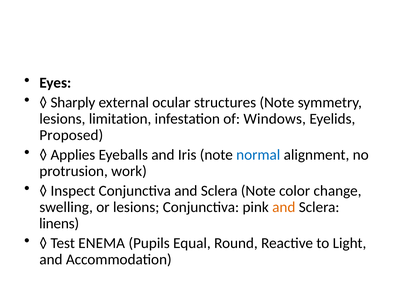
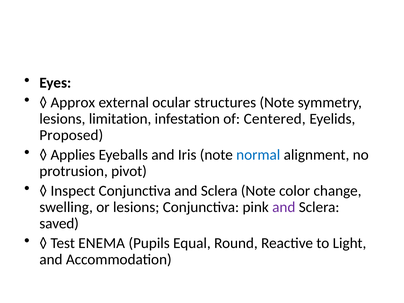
Sharply: Sharply -> Approx
Windows: Windows -> Centered
work: work -> pivot
and at (284, 207) colour: orange -> purple
linens: linens -> saved
